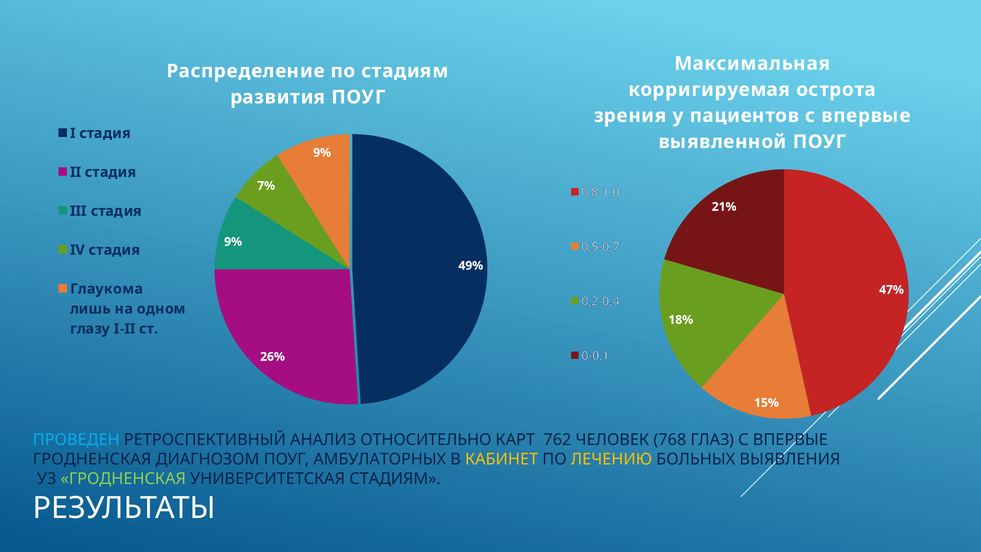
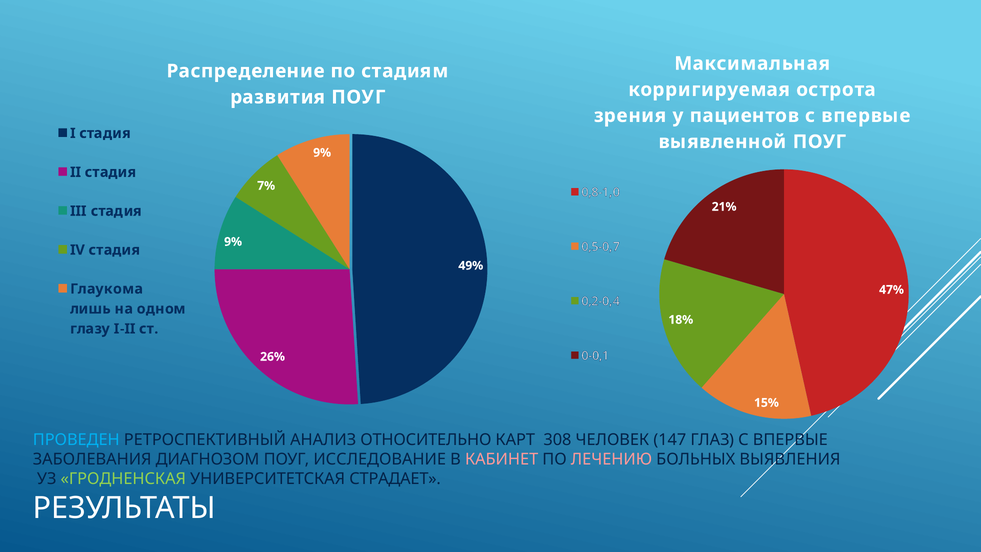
762: 762 -> 308
768: 768 -> 147
ГРОДНЕНСКАЯ at (92, 459): ГРОДНЕНСКАЯ -> ЗАБОЛЕВАНИЯ
АМБУЛАТОРНЫХ: АМБУЛАТОРНЫХ -> ИССЛЕДОВАНИЕ
КАБИНЕТ colour: yellow -> pink
ЛЕЧЕНИЮ colour: yellow -> pink
УНИВЕРСИТЕТСКАЯ СТАДИЯМ: СТАДИЯМ -> СТРАДАЕТ
